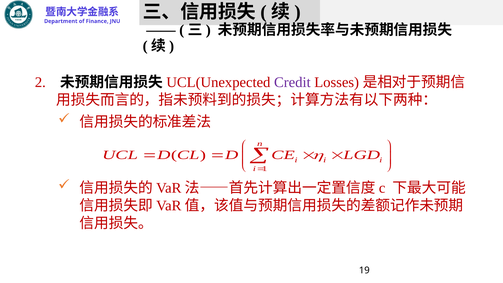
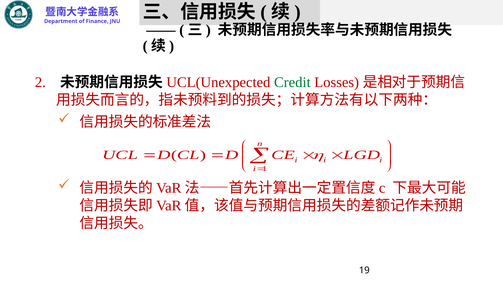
Credit colour: purple -> green
